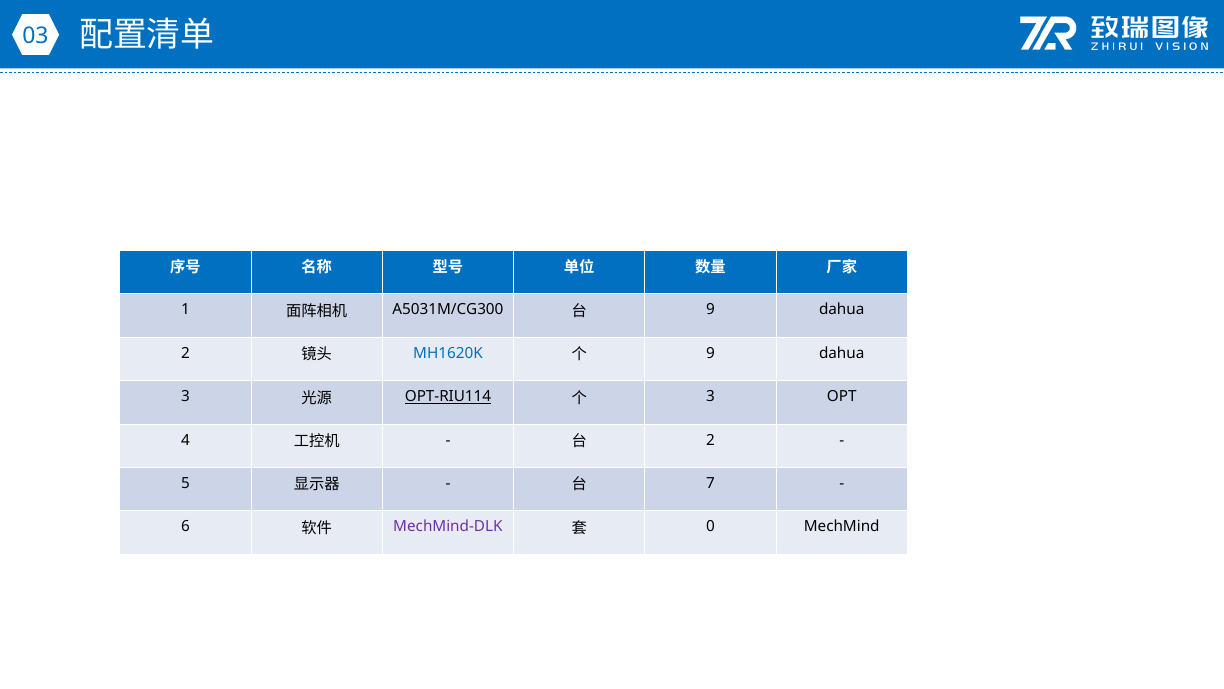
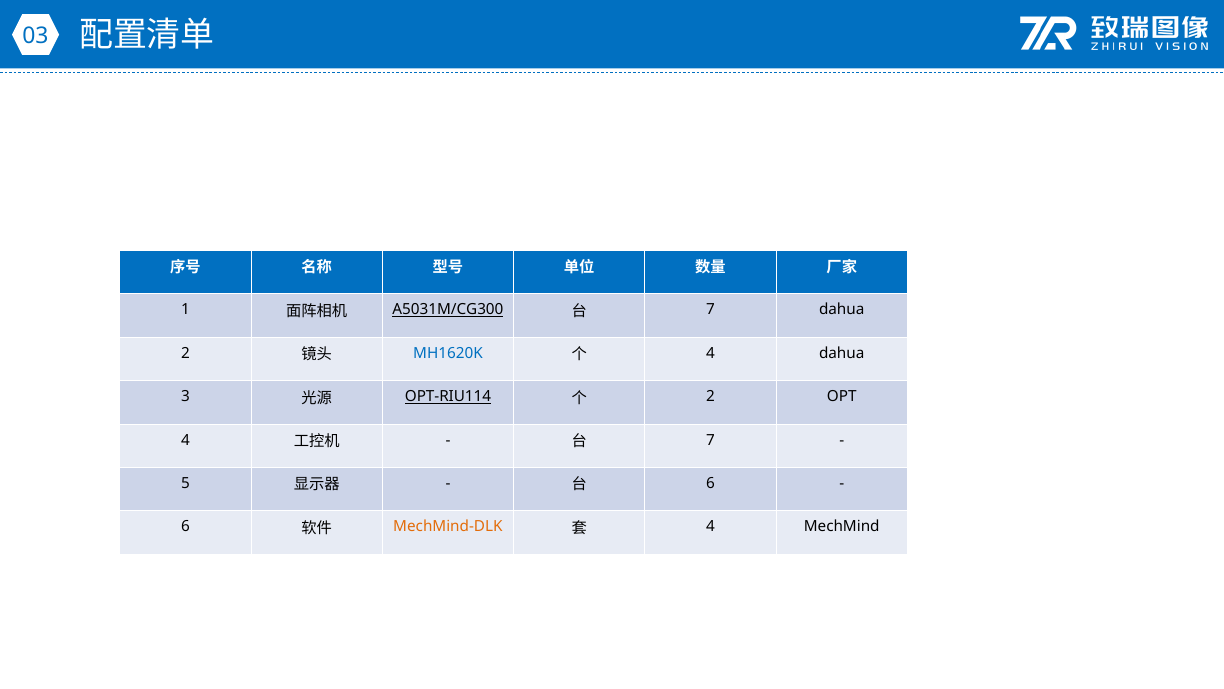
A5031M/CG300 underline: none -> present
9 at (711, 310): 9 -> 7
9 at (711, 353): 9 -> 4
3 at (711, 396): 3 -> 2
2 at (711, 440): 2 -> 7
7 at (711, 483): 7 -> 6
MechMind-DLK colour: purple -> orange
0 at (711, 526): 0 -> 4
